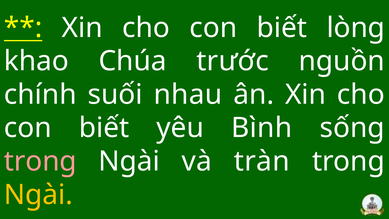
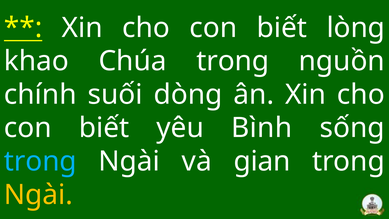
Chúa trước: trước -> trong
nhau: nhau -> dòng
trong at (40, 161) colour: pink -> light blue
tràn: tràn -> gian
